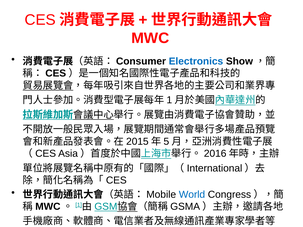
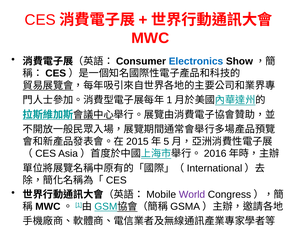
World colour: blue -> purple
